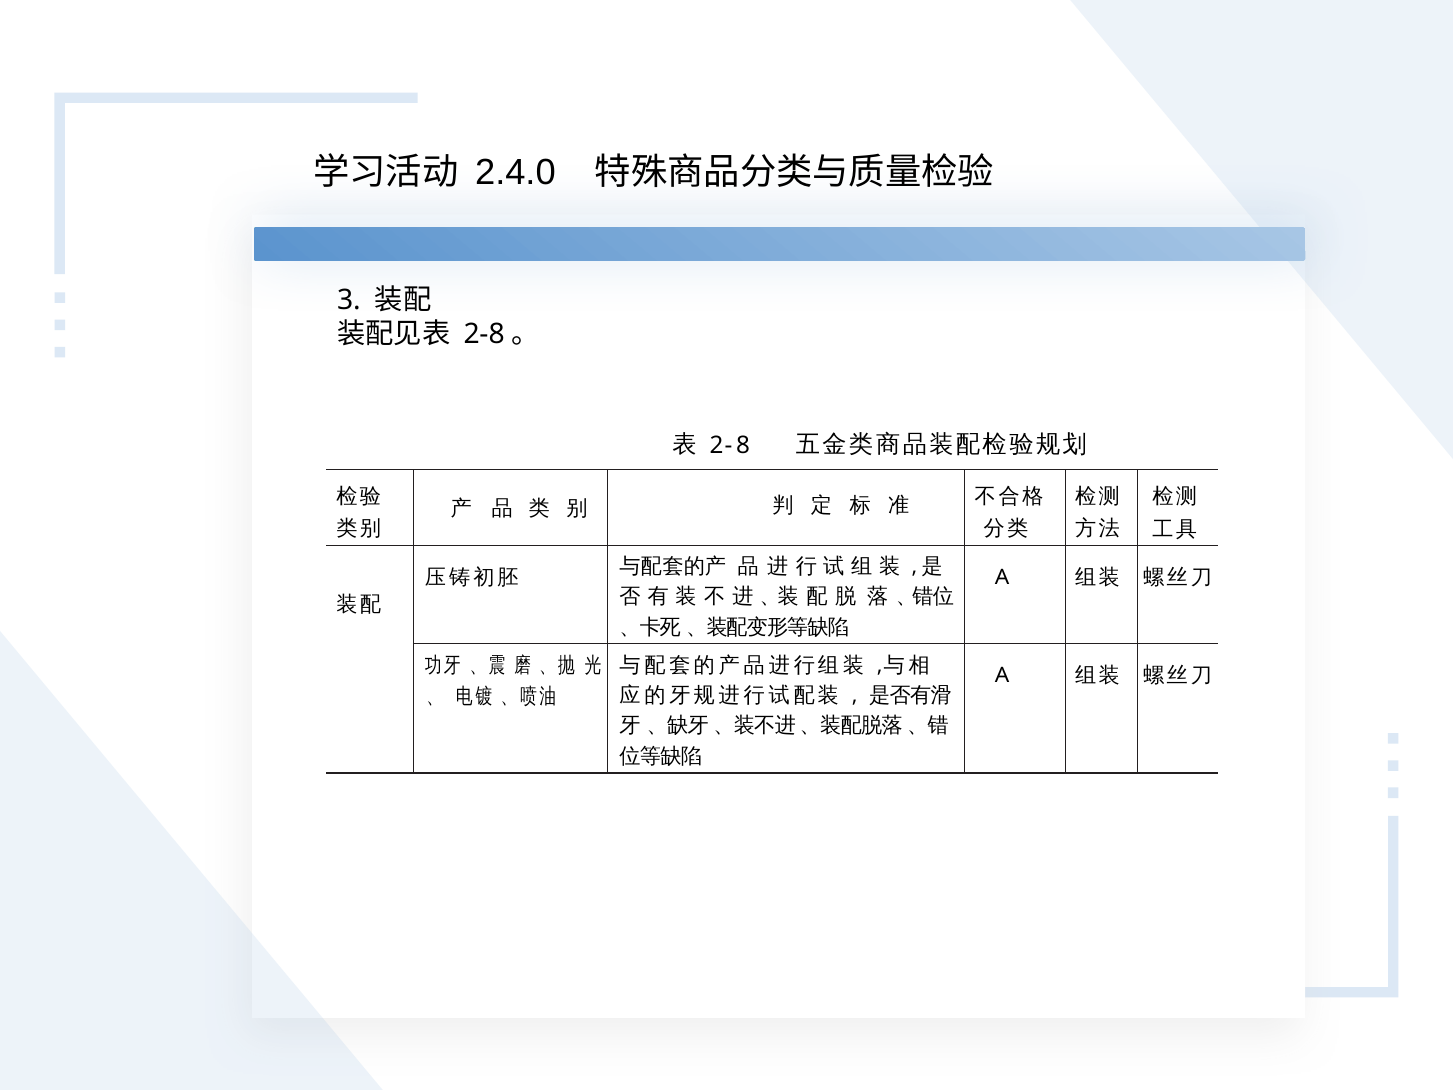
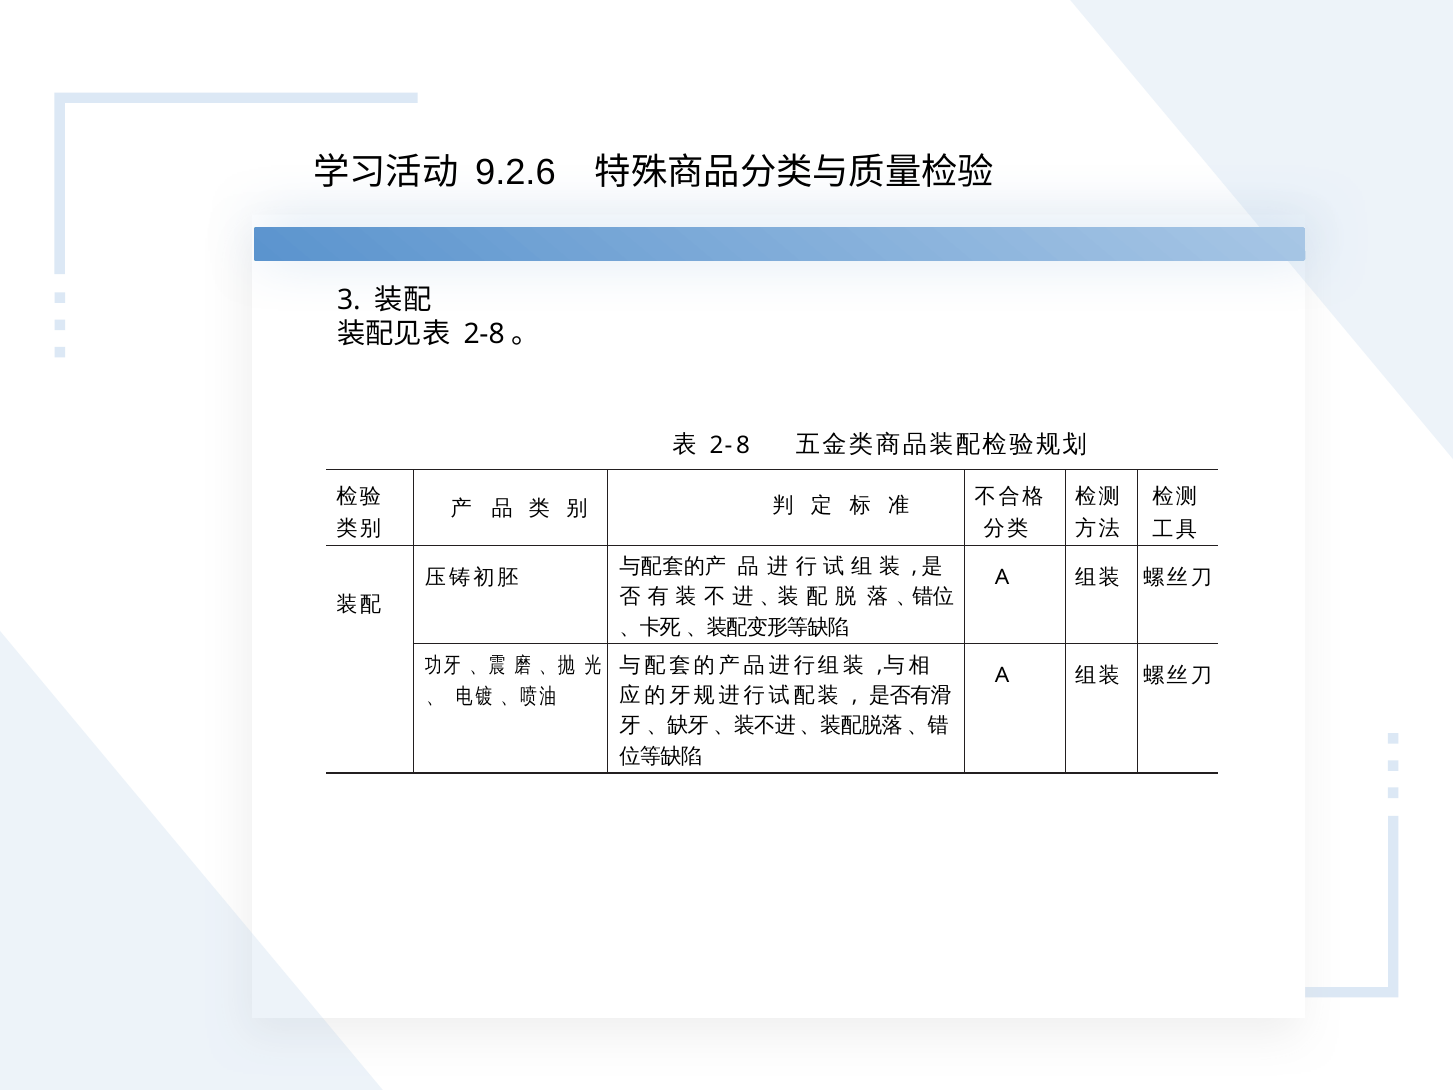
2.4.0: 2.4.0 -> 9.2.6
